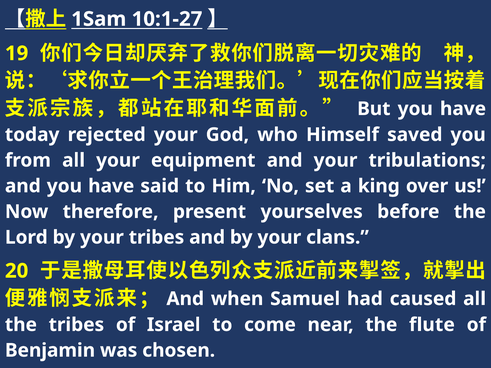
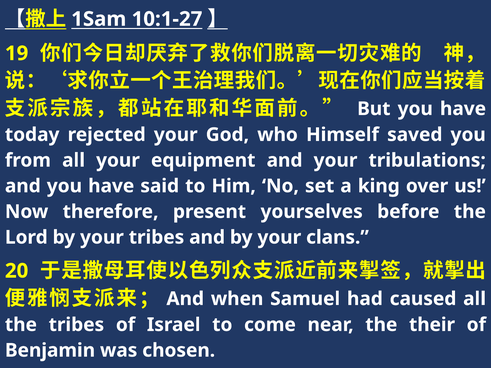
flute: flute -> their
